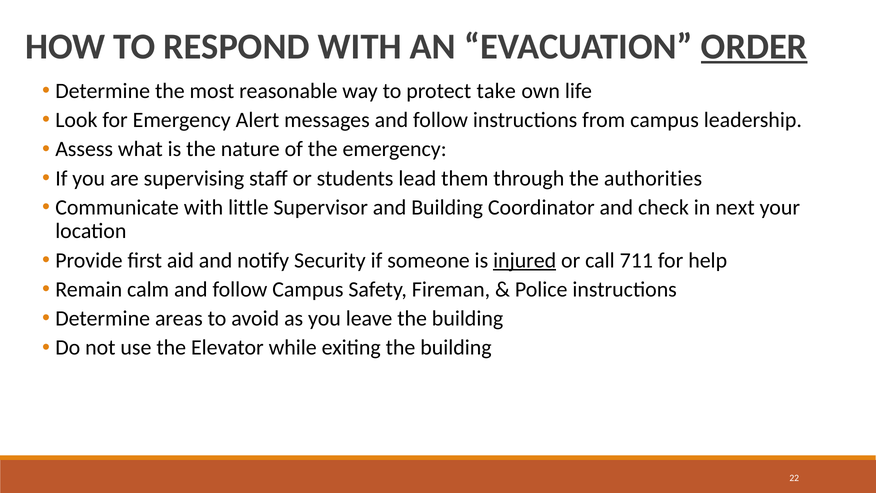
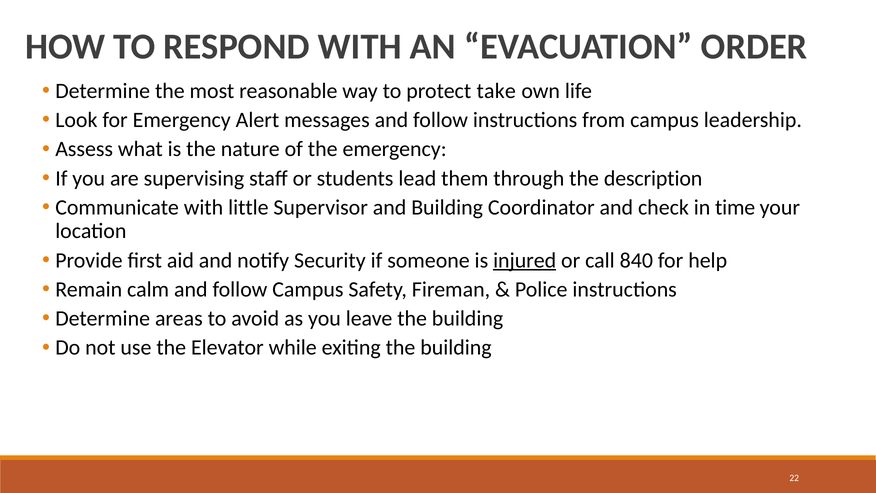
ORDER underline: present -> none
authorities: authorities -> description
next: next -> time
711: 711 -> 840
